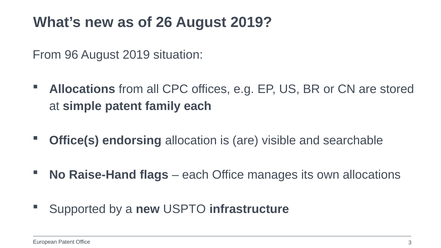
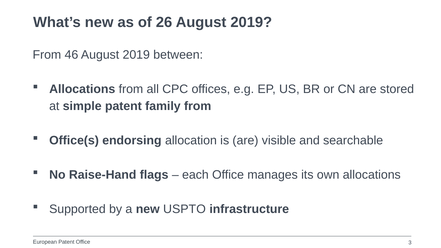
96: 96 -> 46
situation: situation -> between
family each: each -> from
